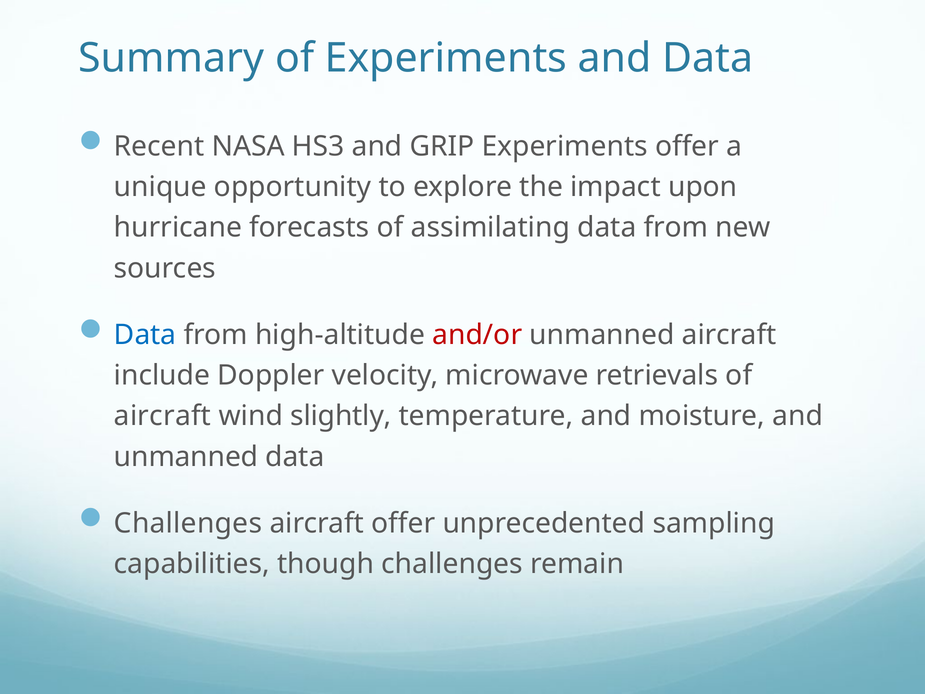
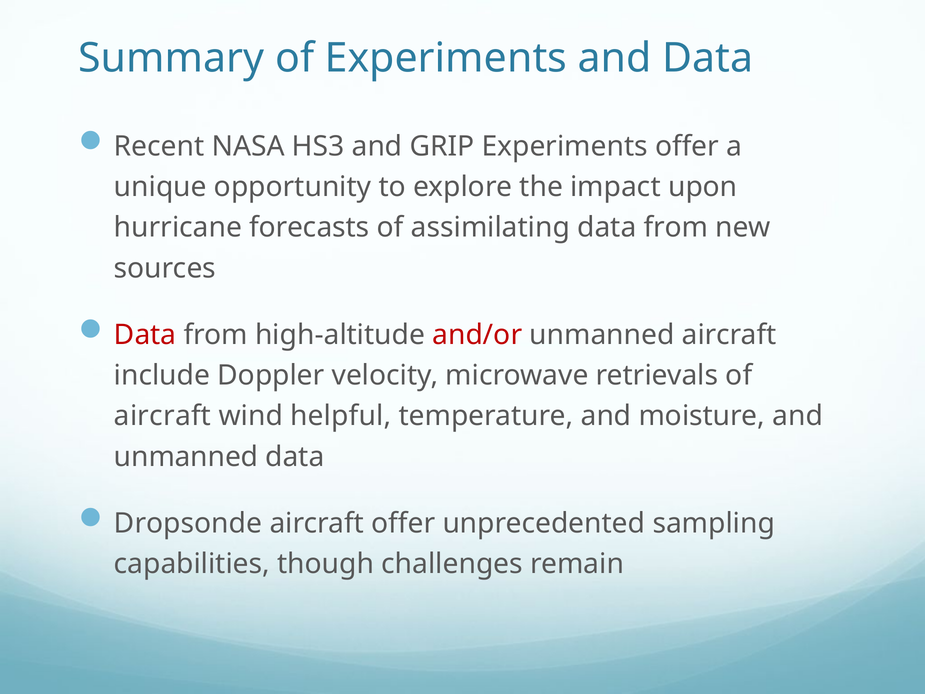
Data at (145, 335) colour: blue -> red
slightly: slightly -> helpful
Challenges at (188, 523): Challenges -> Dropsonde
